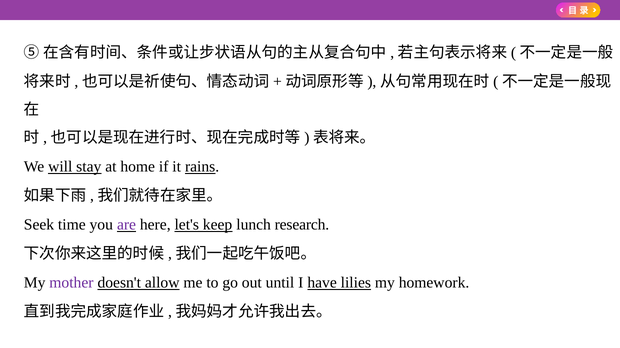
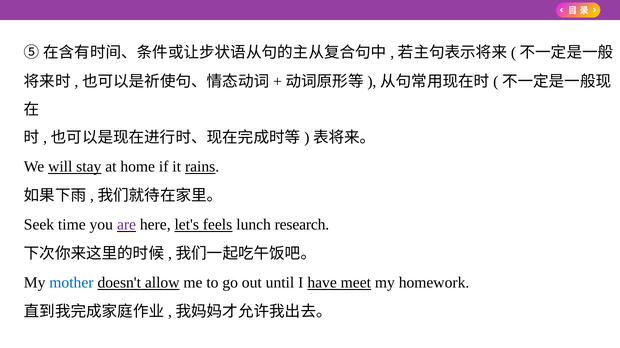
keep: keep -> feels
mother colour: purple -> blue
lilies: lilies -> meet
